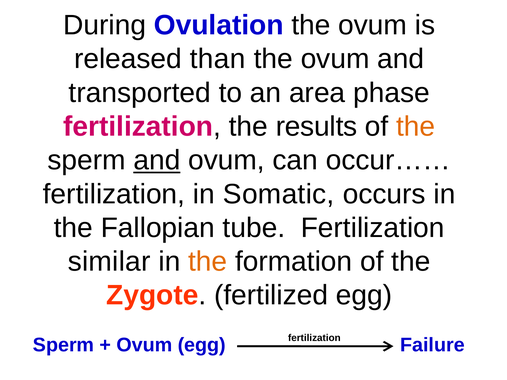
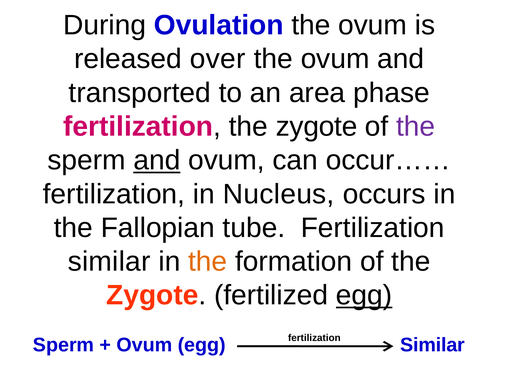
than: than -> over
fertilization the results: results -> zygote
the at (416, 127) colour: orange -> purple
Somatic: Somatic -> Nucleus
egg at (364, 296) underline: none -> present
egg Failure: Failure -> Similar
